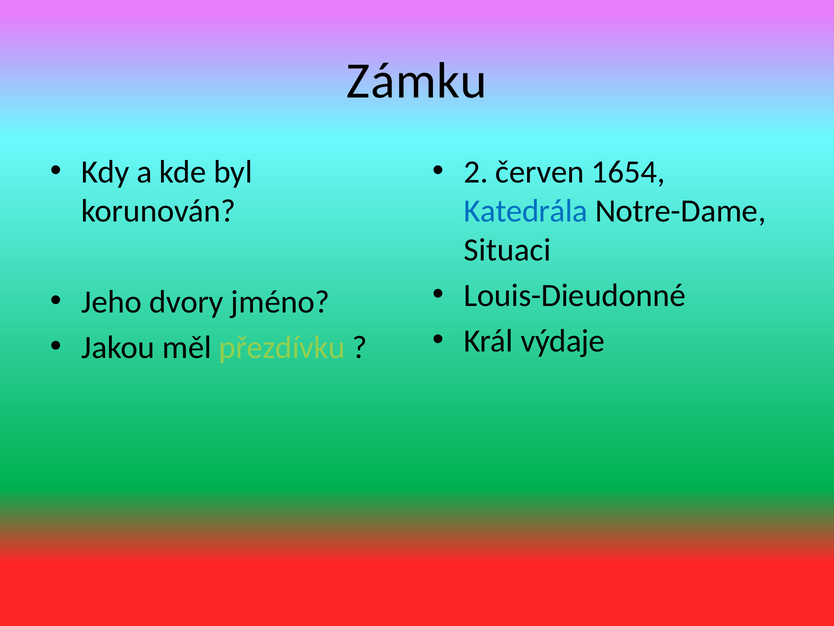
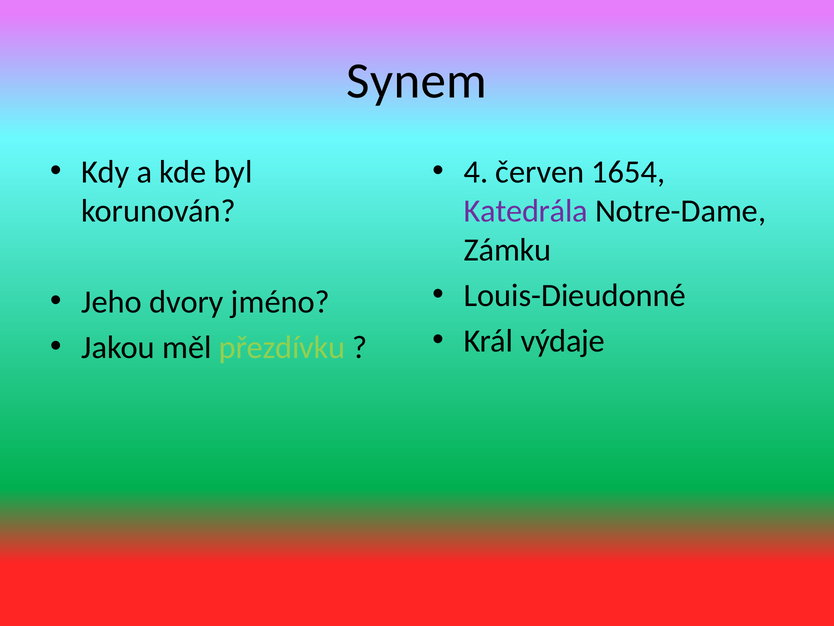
Zámku: Zámku -> Synem
2: 2 -> 4
Katedrála colour: blue -> purple
Situaci: Situaci -> Zámku
